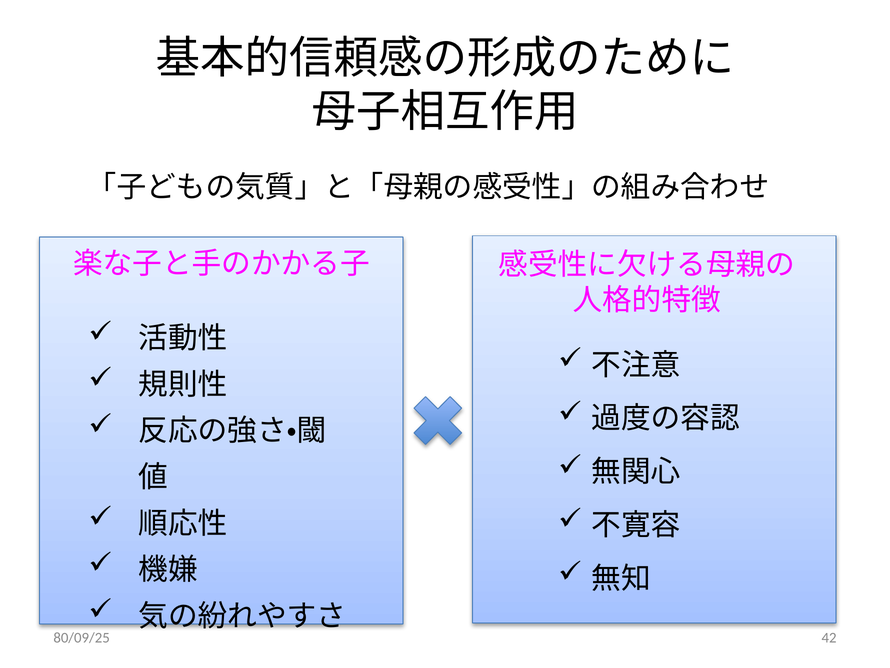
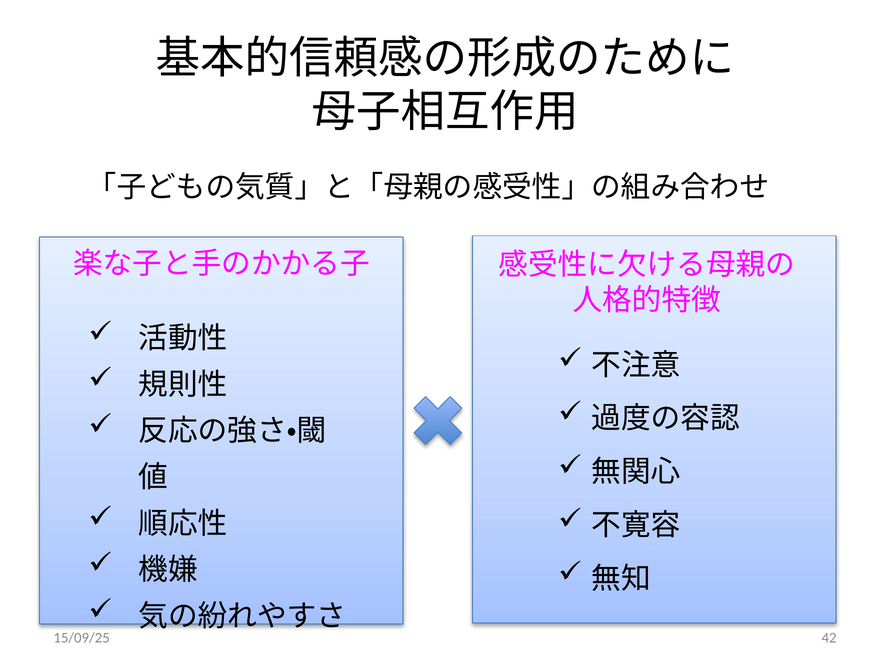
80/09/25: 80/09/25 -> 15/09/25
